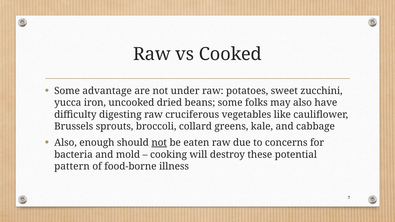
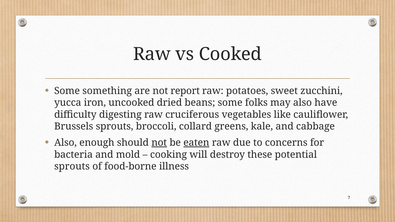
advantage: advantage -> something
under: under -> report
eaten underline: none -> present
pattern at (72, 166): pattern -> sprouts
